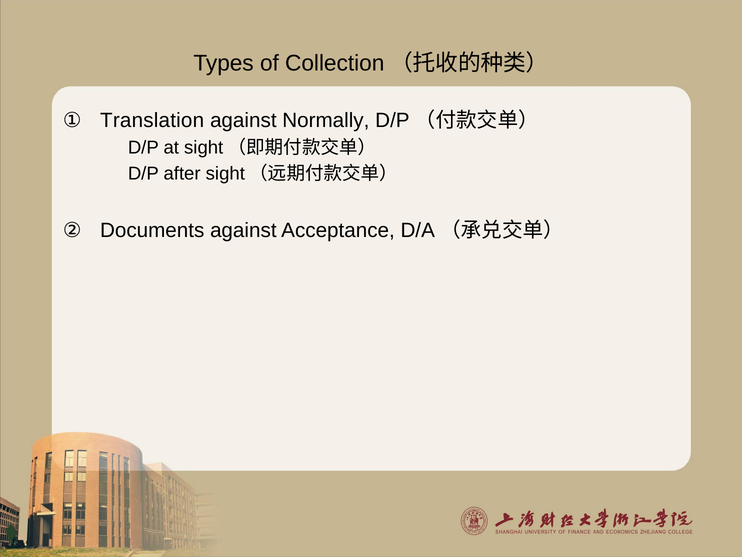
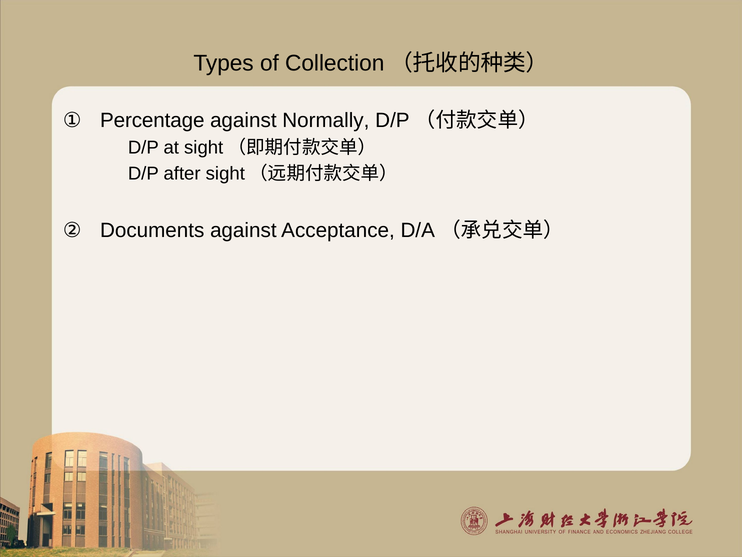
Translation: Translation -> Percentage
